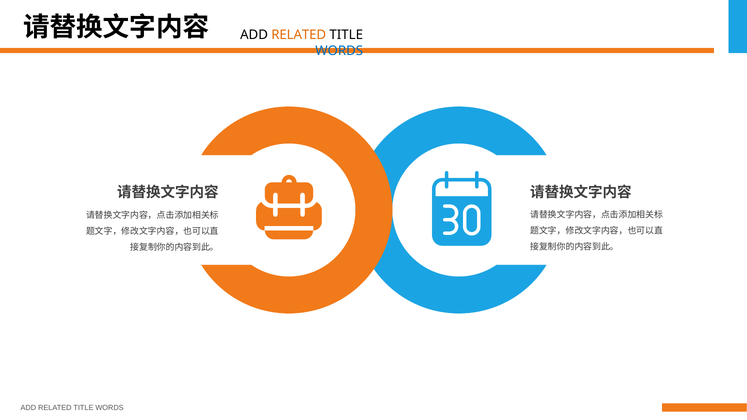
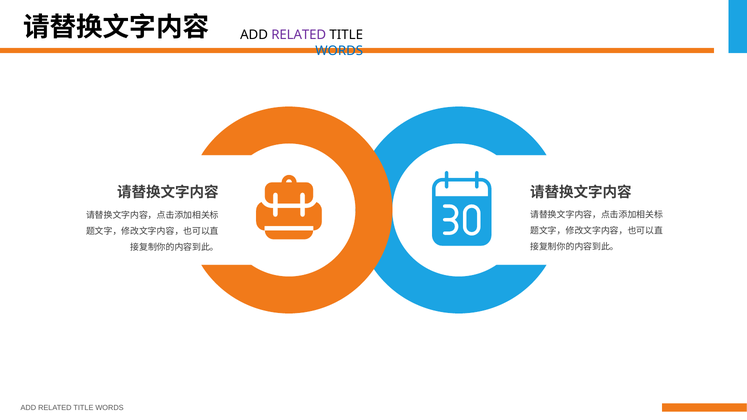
RELATED at (299, 35) colour: orange -> purple
